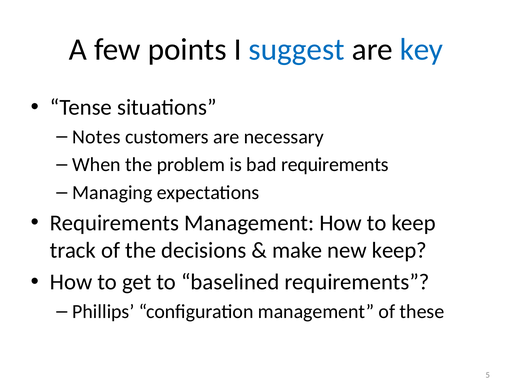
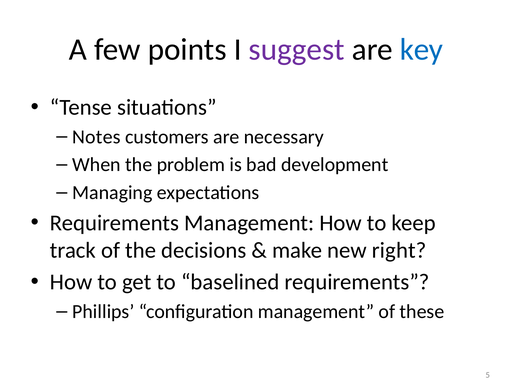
suggest colour: blue -> purple
bad requirements: requirements -> development
new keep: keep -> right
